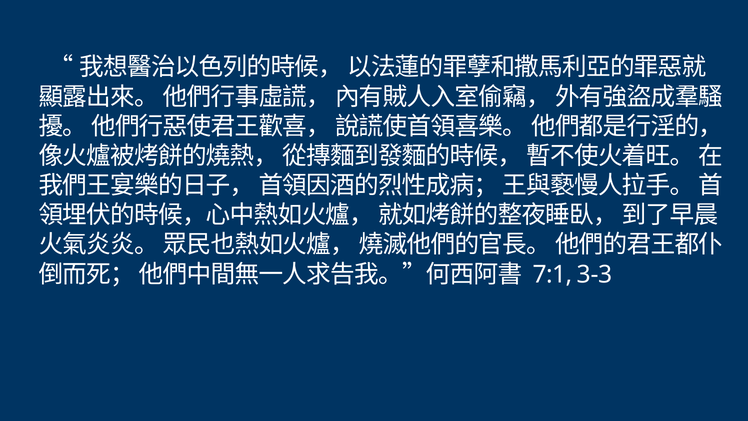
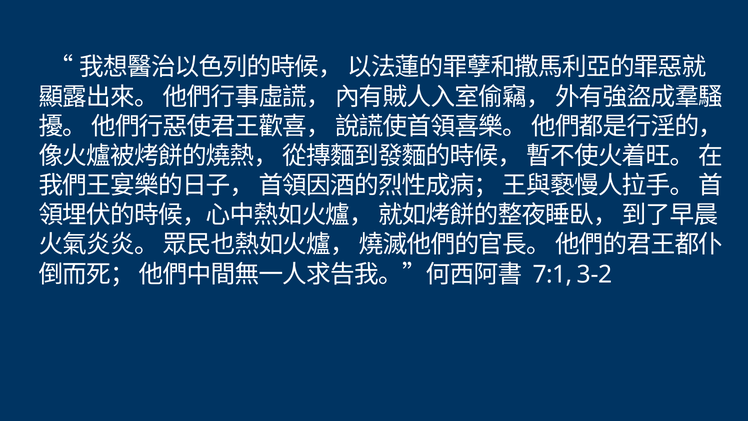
3-3: 3-3 -> 3-2
